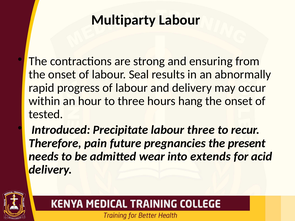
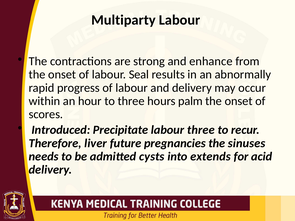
ensuring: ensuring -> enhance
hang: hang -> palm
tested: tested -> scores
pain: pain -> liver
present: present -> sinuses
wear: wear -> cysts
